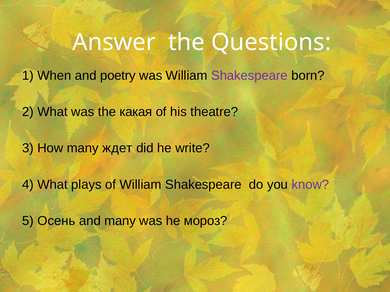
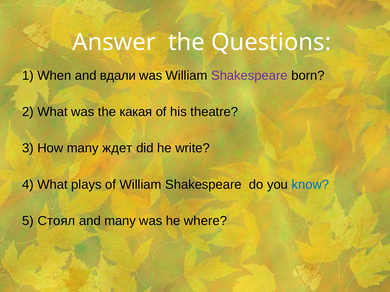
poetry: poetry -> вдали
know colour: purple -> blue
Осень: Осень -> Стоял
мороз: мороз -> where
